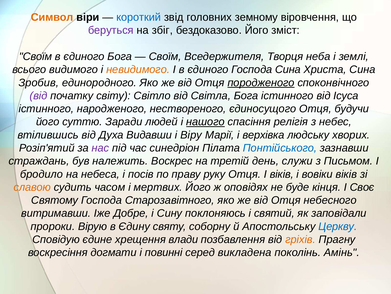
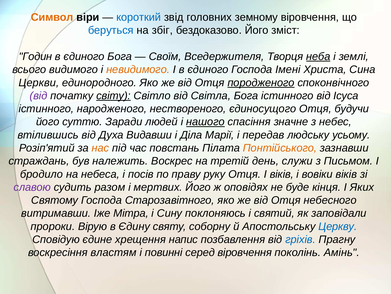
беруться colour: purple -> blue
Своїм at (36, 56): Своїм -> Годин
неба underline: none -> present
Господа Сина: Сина -> Імені
Зробив: Зробив -> Церкви
світу underline: none -> present
релігія: релігія -> значне
Віру: Віру -> Діла
верхівка: верхівка -> передав
хворих: хворих -> усьому
нас colour: purple -> orange
синедріон: синедріон -> повстань
Понтійського colour: blue -> orange
славою colour: orange -> purple
часом: часом -> разом
Своє: Своє -> Яких
Добре: Добре -> Мітра
влади: влади -> напис
гріхів colour: orange -> blue
догмати: догмати -> властям
серед викладена: викладена -> віровчення
